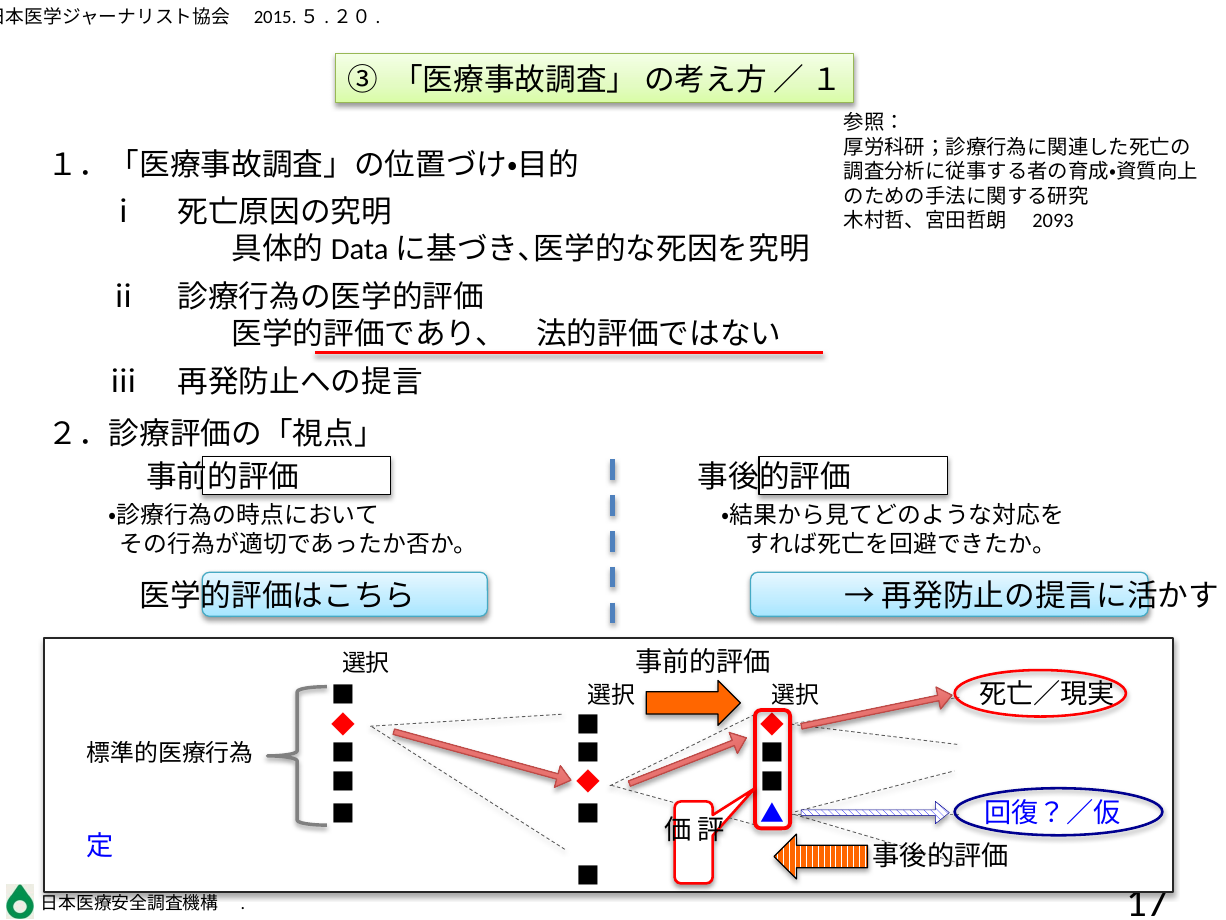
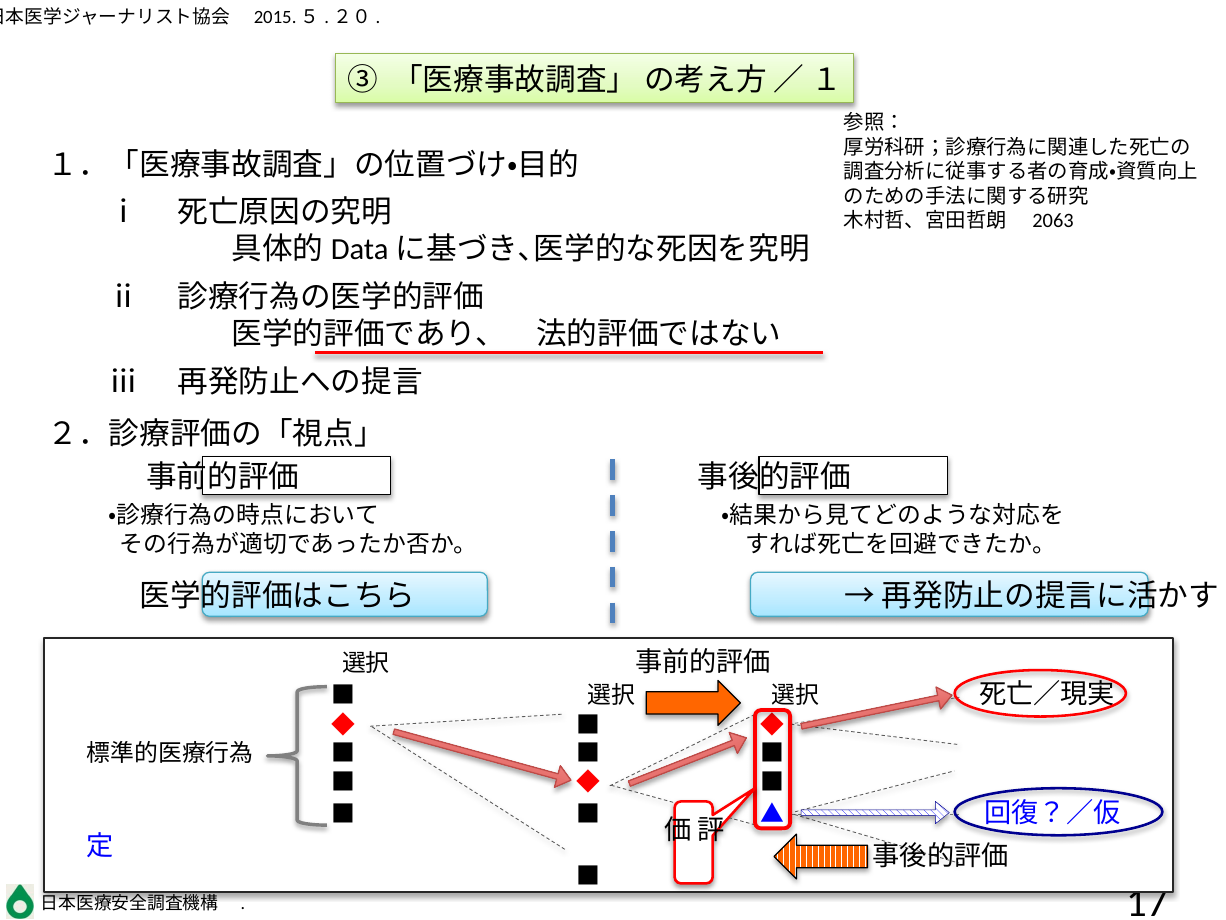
2093: 2093 -> 2063
